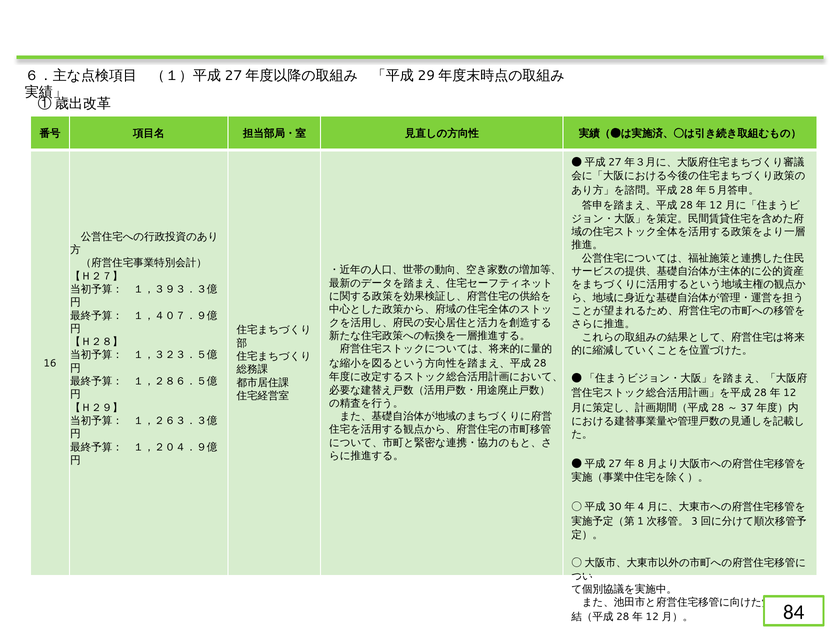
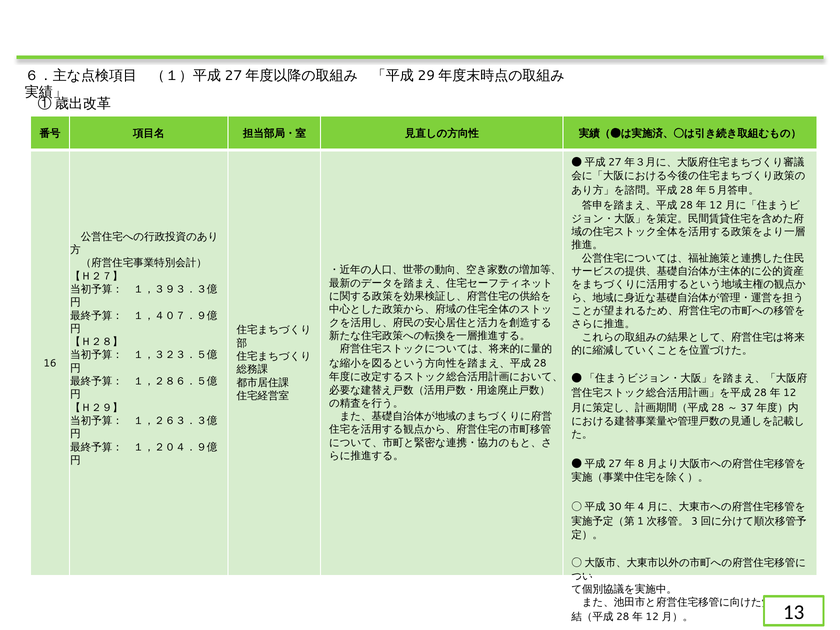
84: 84 -> 13
